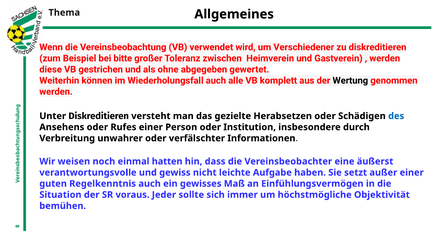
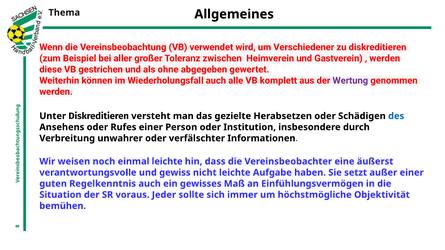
bitte: bitte -> aller
Wertung colour: black -> purple
einmal hatten: hatten -> leichte
